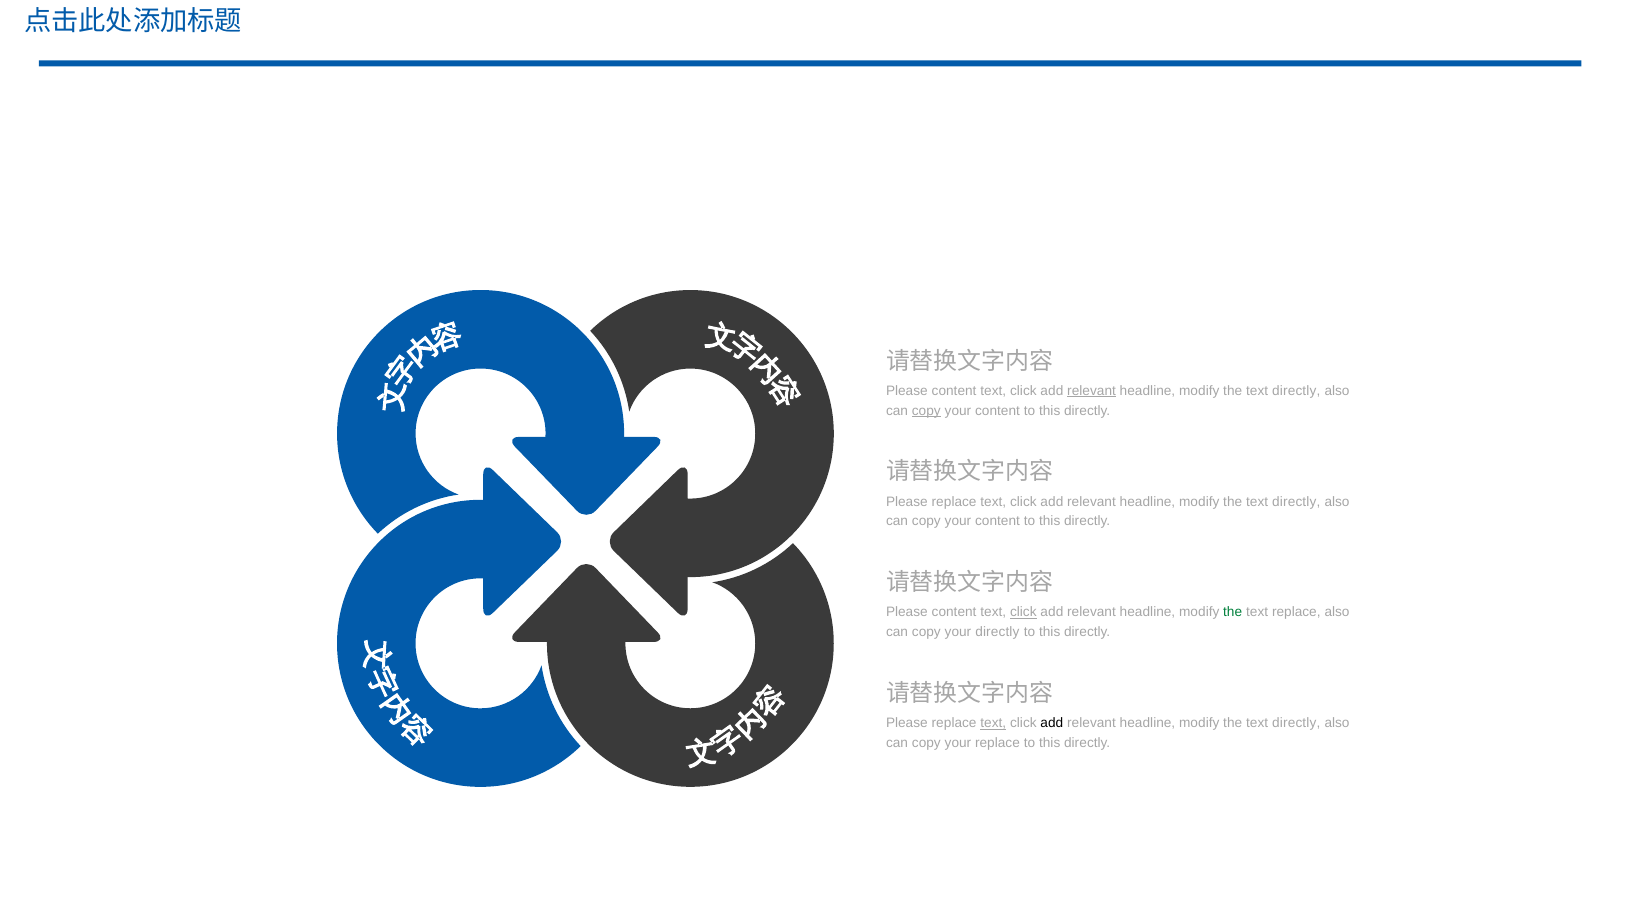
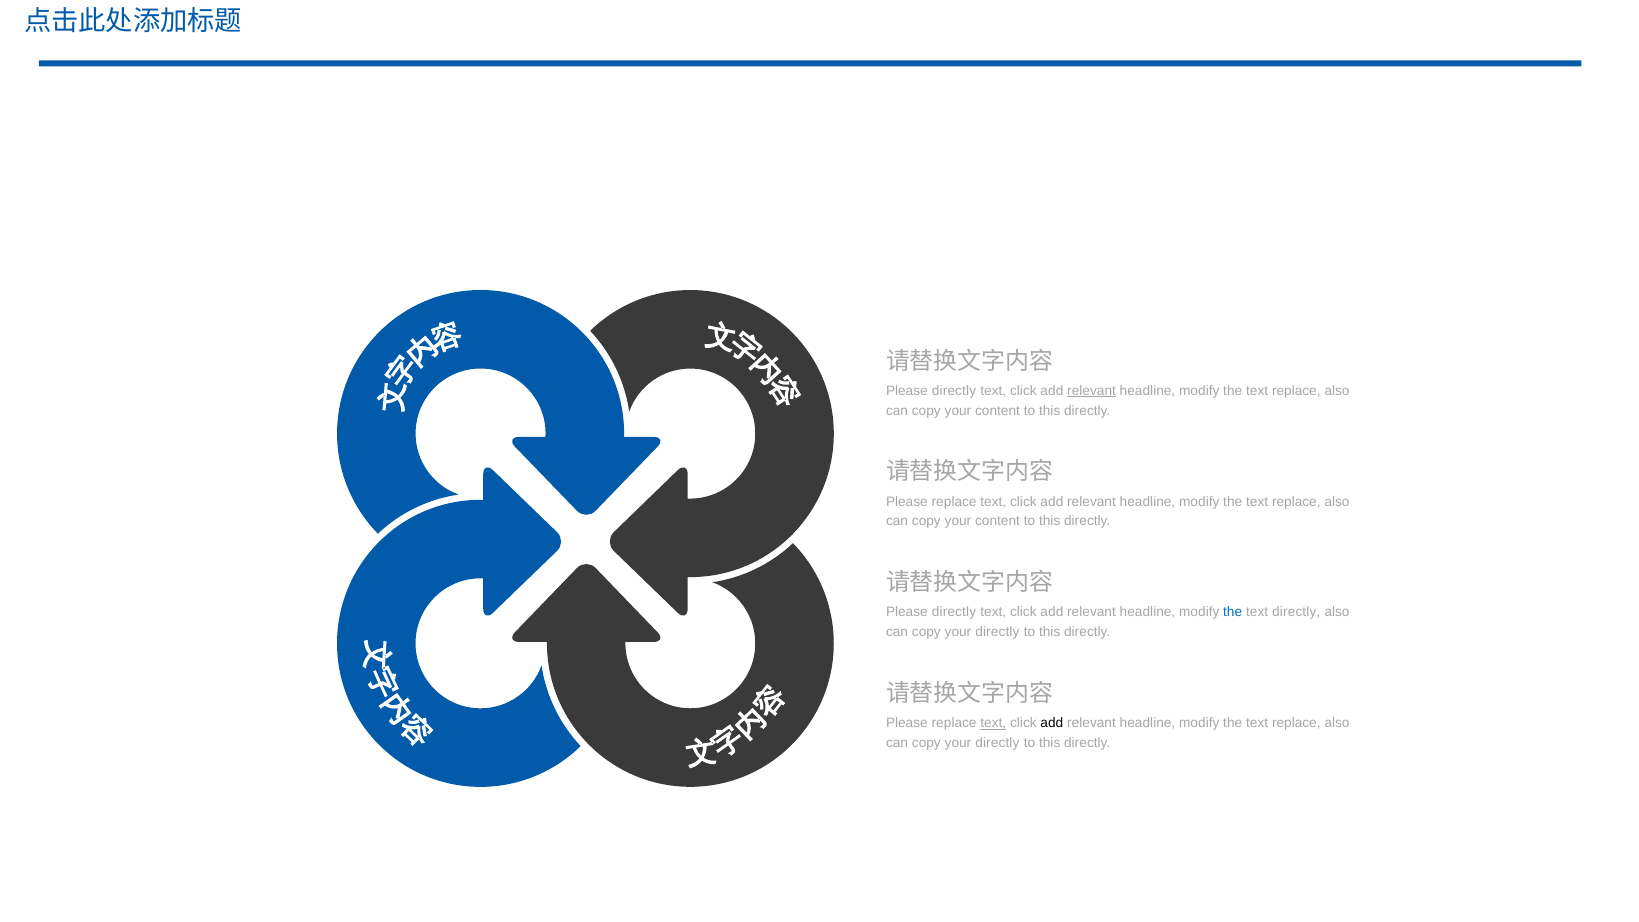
content at (954, 391): content -> directly
directly at (1296, 391): directly -> replace
copy at (926, 410) underline: present -> none
directly at (1296, 502): directly -> replace
content at (954, 612): content -> directly
click at (1023, 612) underline: present -> none
the at (1233, 612) colour: green -> blue
text replace: replace -> directly
directly at (1296, 723): directly -> replace
replace at (997, 743): replace -> directly
